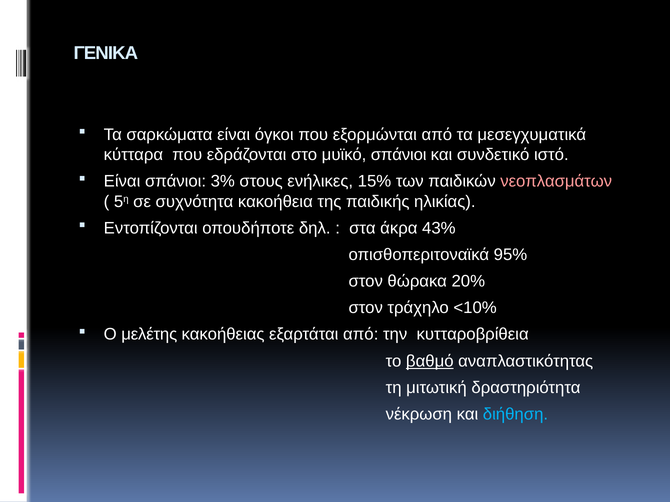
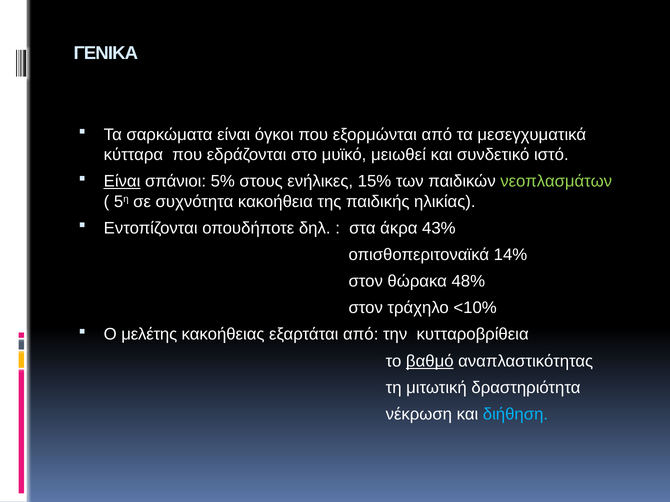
μυϊκό σπάνιοι: σπάνιοι -> μειωθεί
Είναι at (122, 182) underline: none -> present
3%: 3% -> 5%
νεοπλασμάτων colour: pink -> light green
95%: 95% -> 14%
20%: 20% -> 48%
